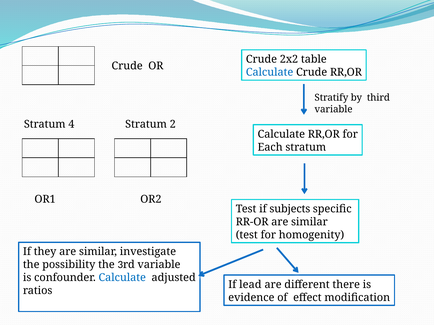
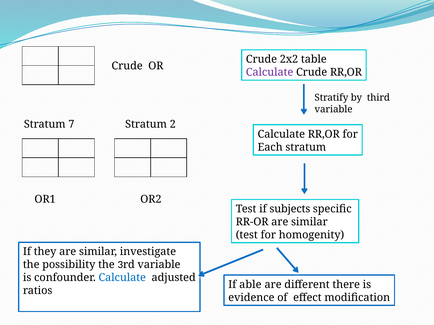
Calculate at (270, 72) colour: blue -> purple
4: 4 -> 7
lead: lead -> able
